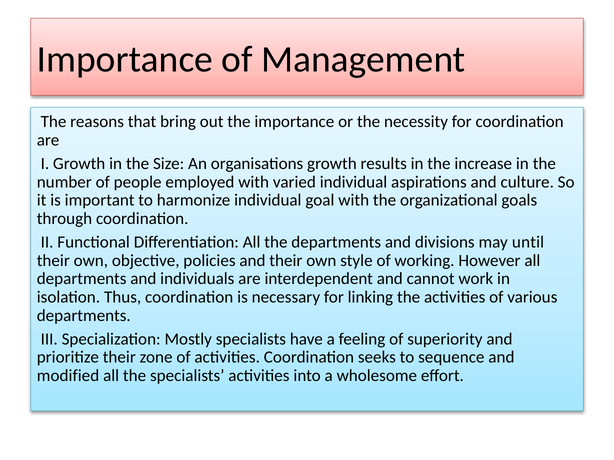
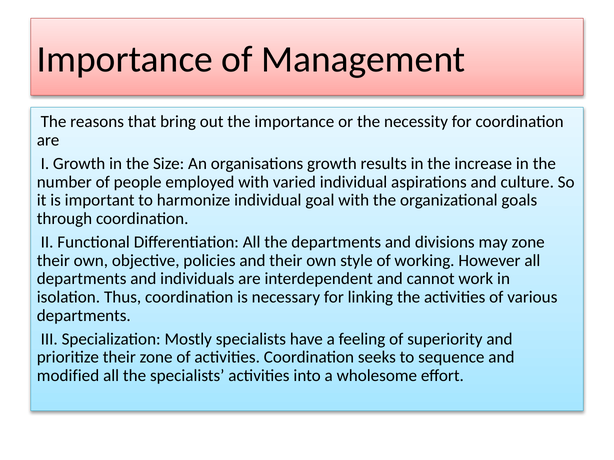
may until: until -> zone
